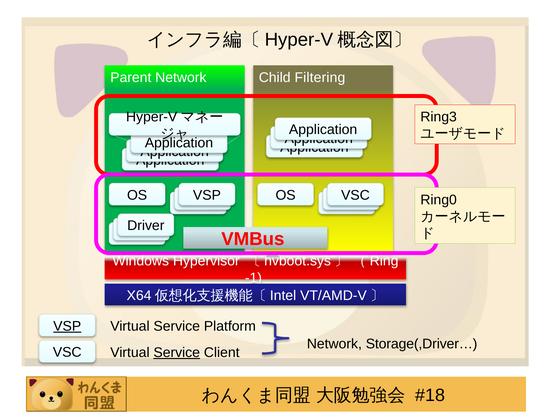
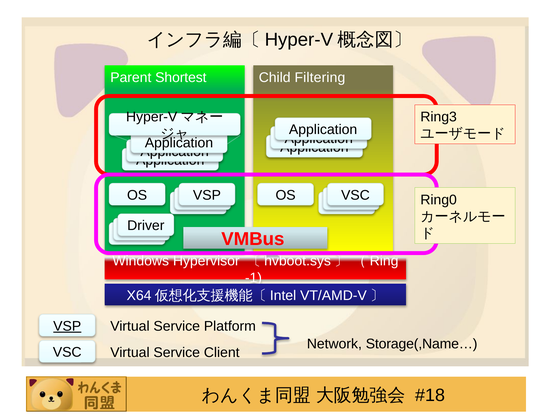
Parent Network: Network -> Shortest
Storage(,Driver…: Storage(,Driver… -> Storage(,Name…
Service at (177, 353) underline: present -> none
